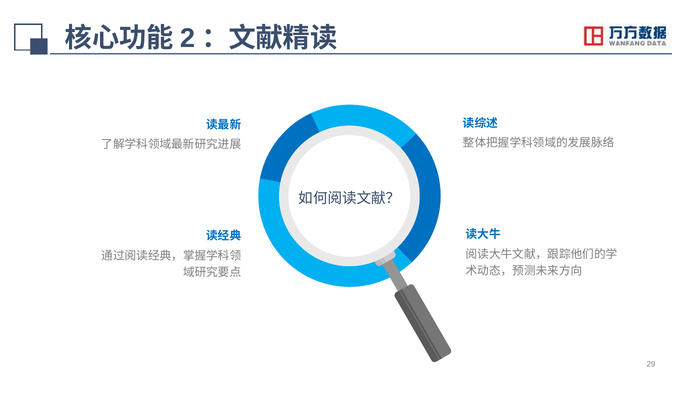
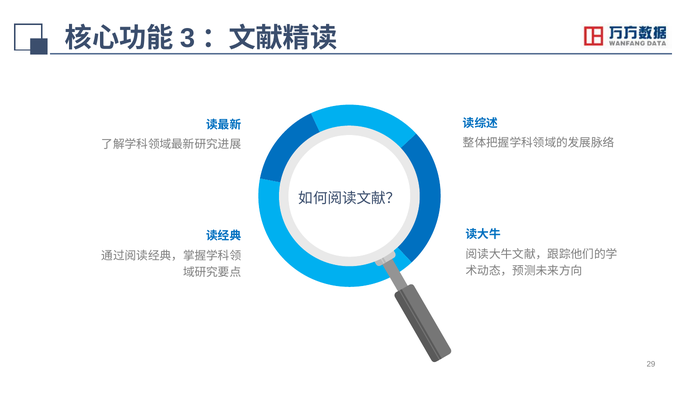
2: 2 -> 3
